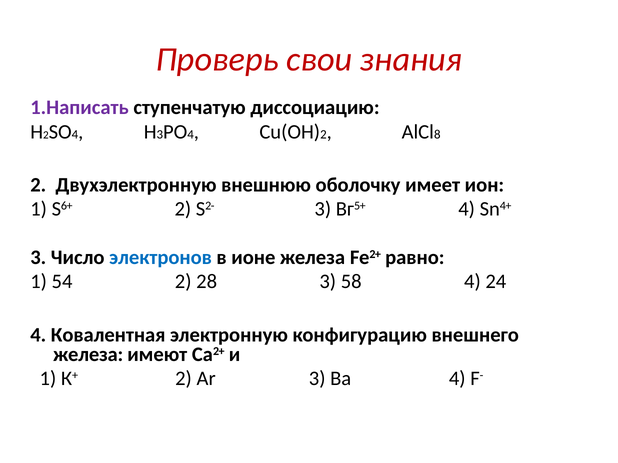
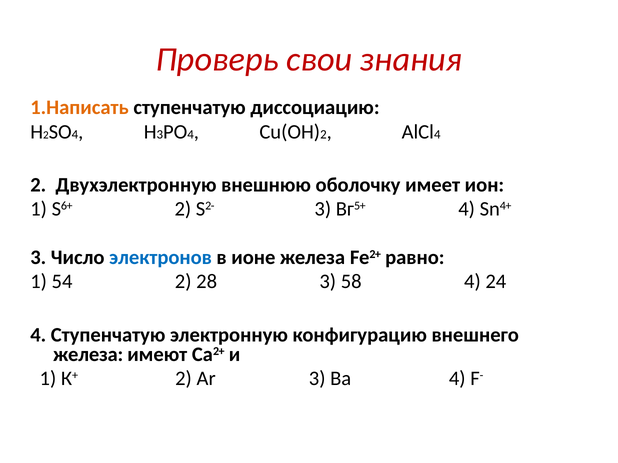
1.Написать colour: purple -> orange
8 at (437, 135): 8 -> 4
4 Ковалентная: Ковалентная -> Ступенчатую
